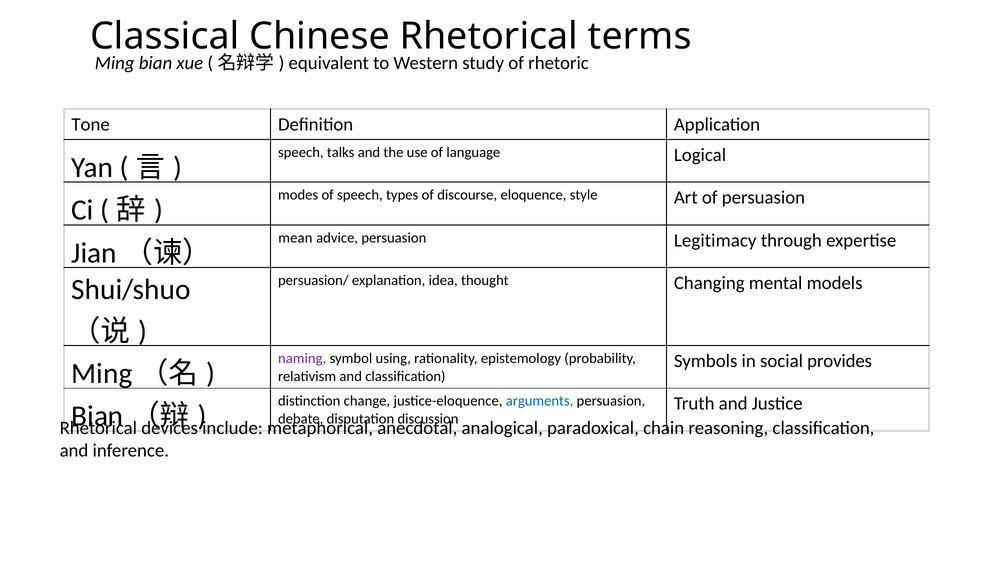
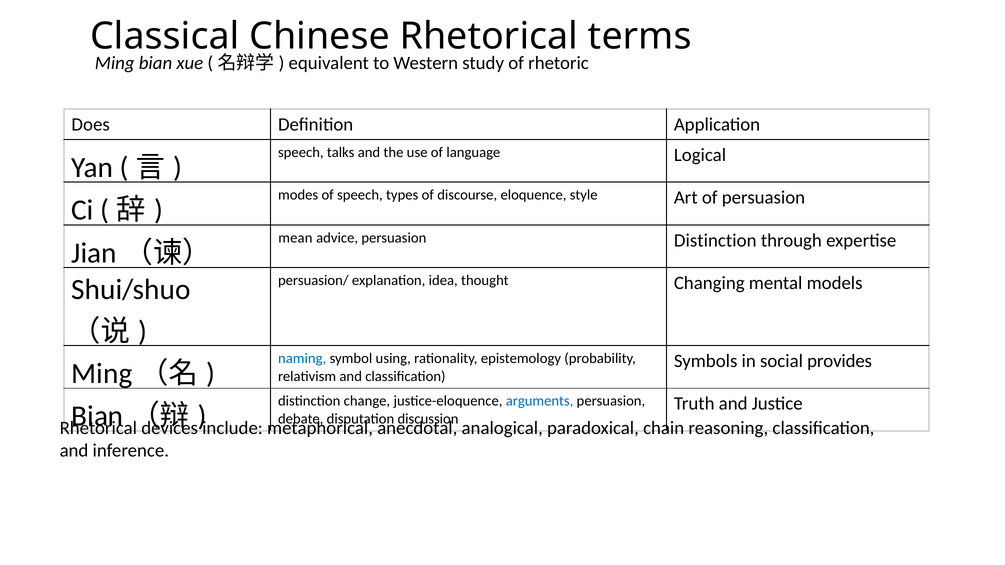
Tone: Tone -> Does
persuasion Legitimacy: Legitimacy -> Distinction
naming colour: purple -> blue
